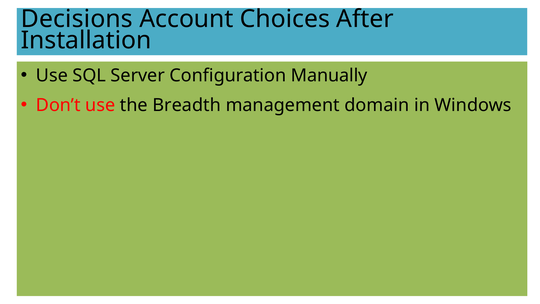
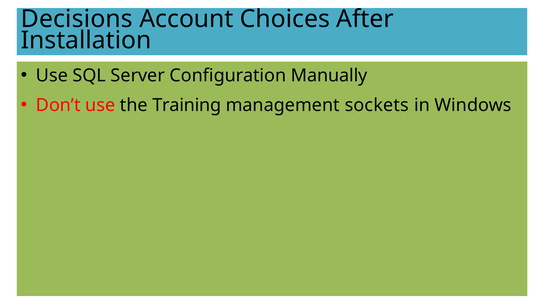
Breadth: Breadth -> Training
domain: domain -> sockets
